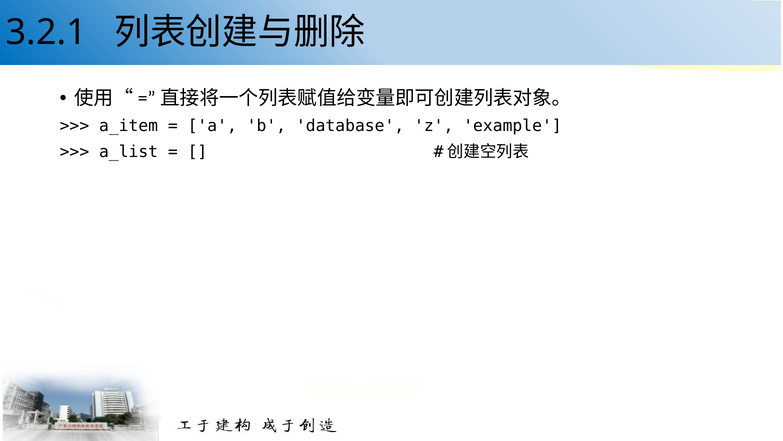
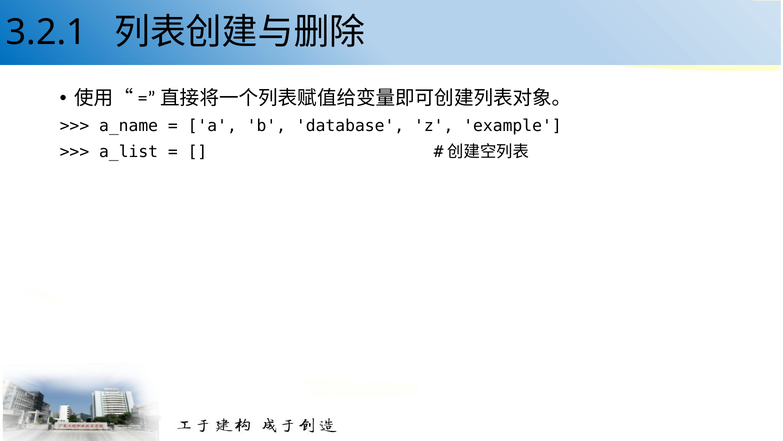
a_item: a_item -> a_name
